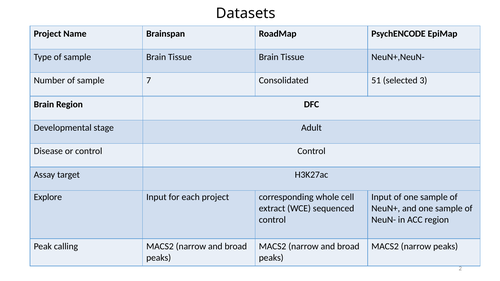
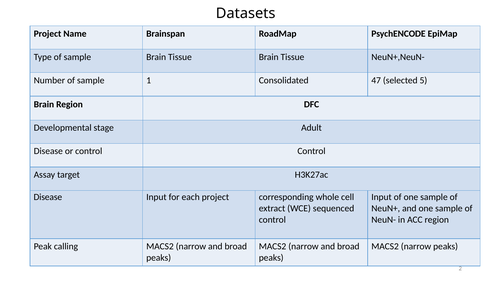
7: 7 -> 1
51: 51 -> 47
3: 3 -> 5
Explore at (48, 197): Explore -> Disease
